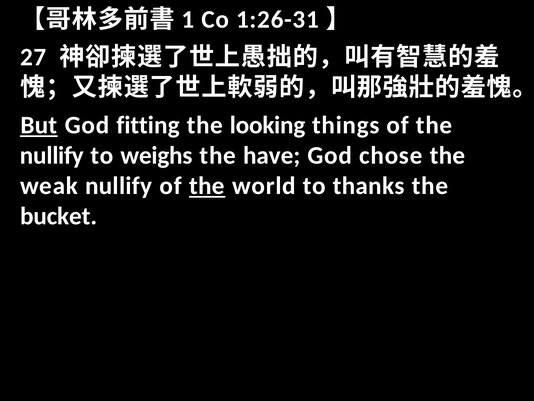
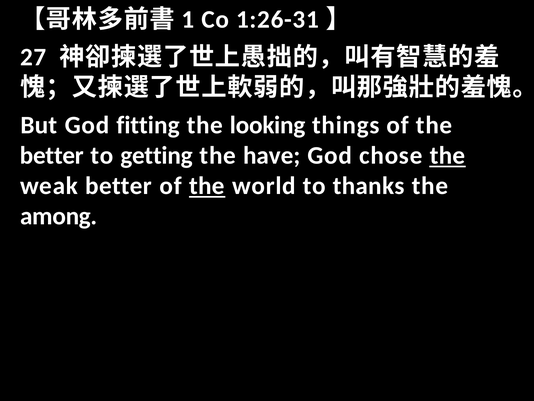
But underline: present -> none
nullify at (52, 155): nullify -> better
weighs: weighs -> getting
the at (447, 155) underline: none -> present
weak nullify: nullify -> better
bucket: bucket -> among
